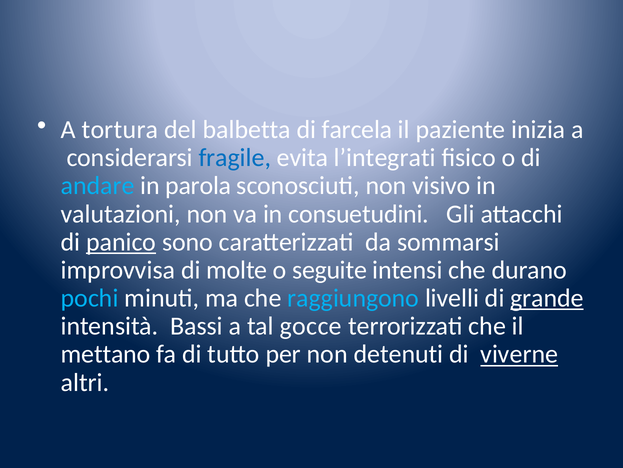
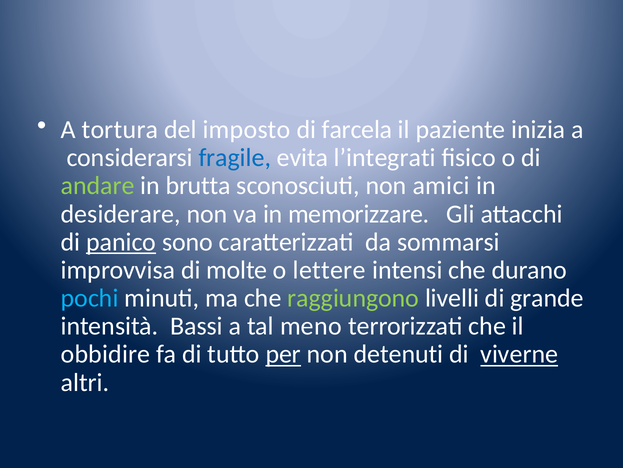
balbetta: balbetta -> imposto
andare colour: light blue -> light green
parola: parola -> brutta
visivo: visivo -> amici
valutazioni: valutazioni -> desiderare
consuetudini: consuetudini -> memorizzare
seguite: seguite -> lettere
raggiungono colour: light blue -> light green
grande underline: present -> none
gocce: gocce -> meno
mettano: mettano -> obbidire
per underline: none -> present
